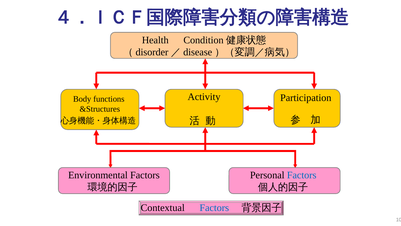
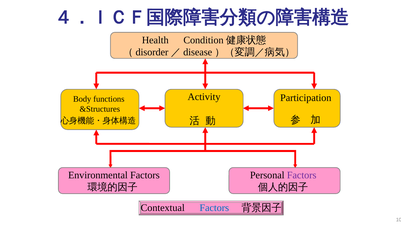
Factors at (302, 175) colour: blue -> purple
